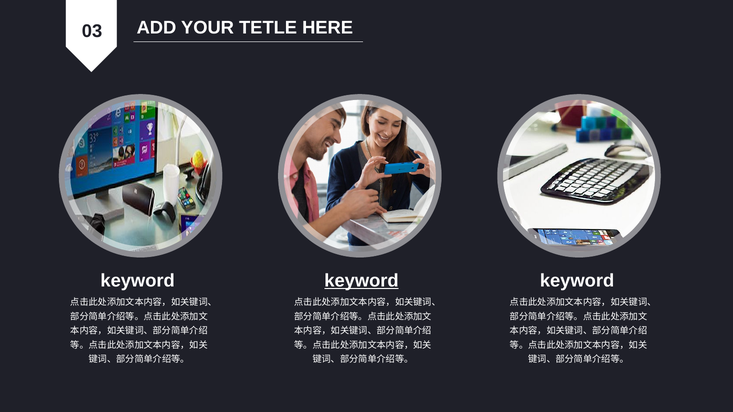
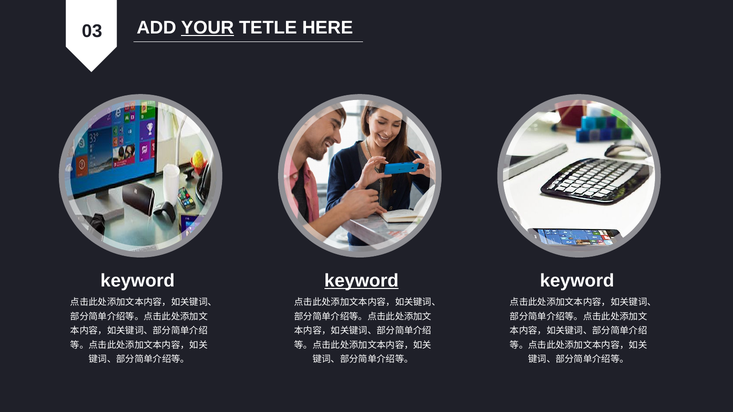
YOUR underline: none -> present
